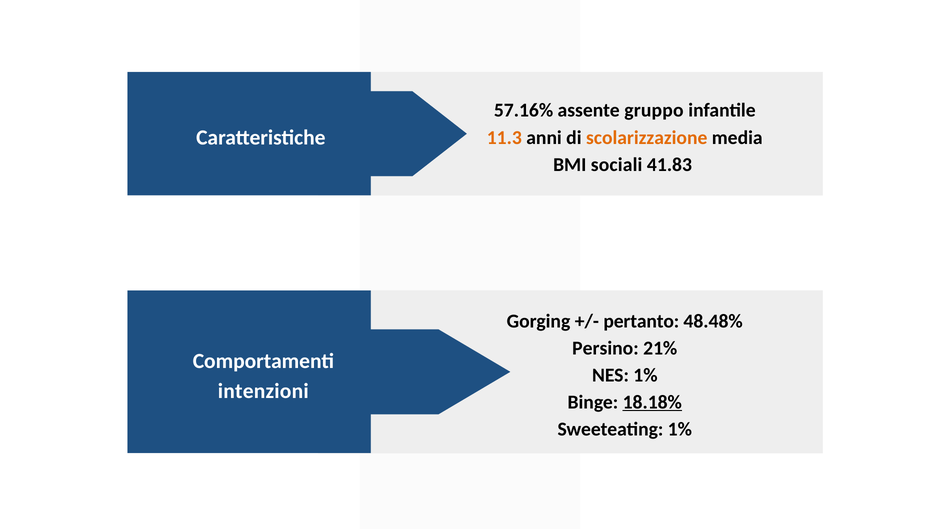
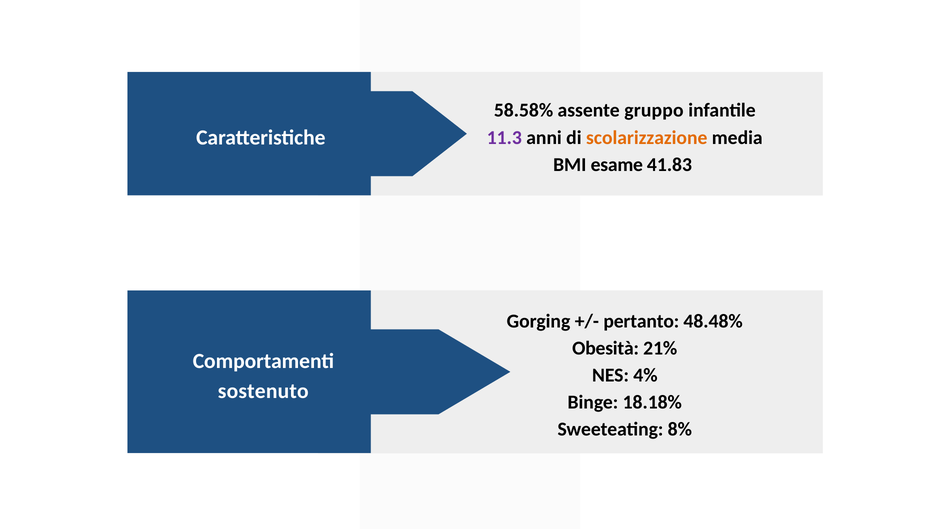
57.16%: 57.16% -> 58.58%
11.3 colour: orange -> purple
sociali: sociali -> esame
Persino: Persino -> Obesità
NES 1%: 1% -> 4%
intenzioni: intenzioni -> sostenuto
18.18% underline: present -> none
Sweeteating 1%: 1% -> 8%
